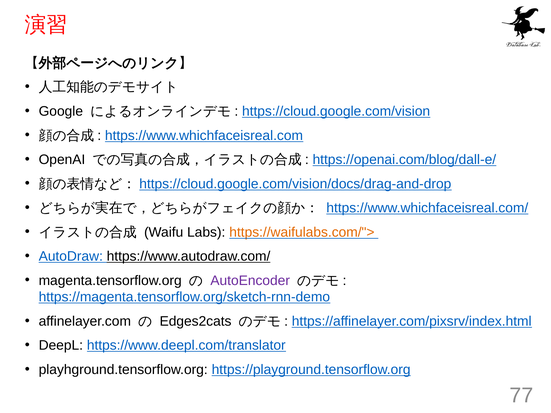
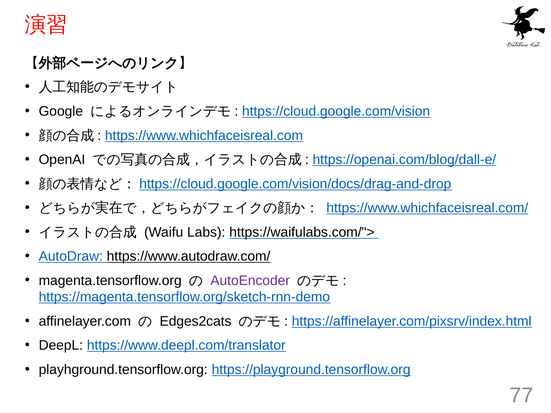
https://waifulabs.com/"> colour: orange -> black
